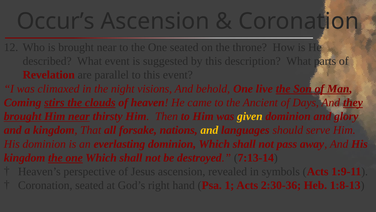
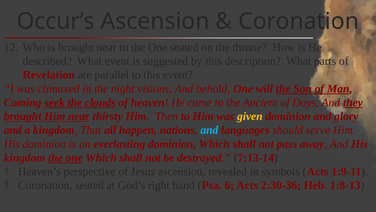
live: live -> will
stirs: stirs -> seek
forsake: forsake -> happen
and at (209, 130) colour: yellow -> light blue
1: 1 -> 6
